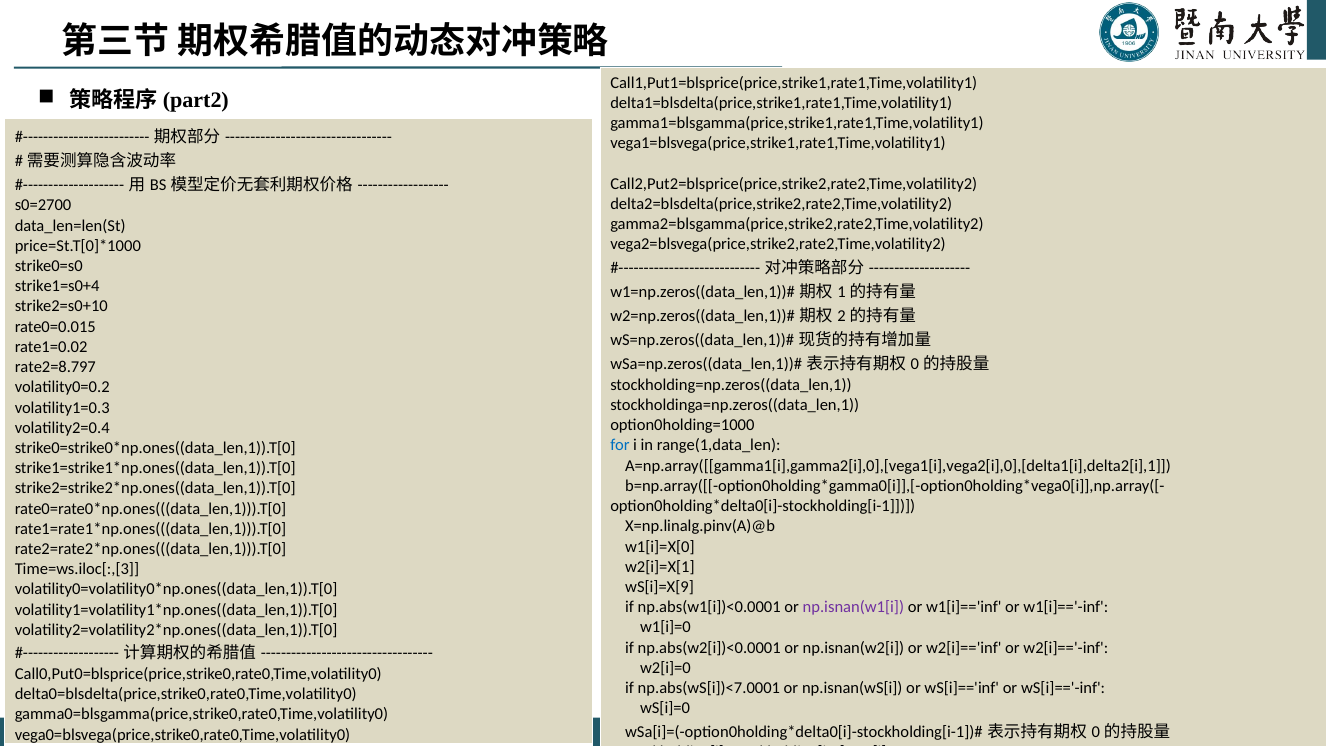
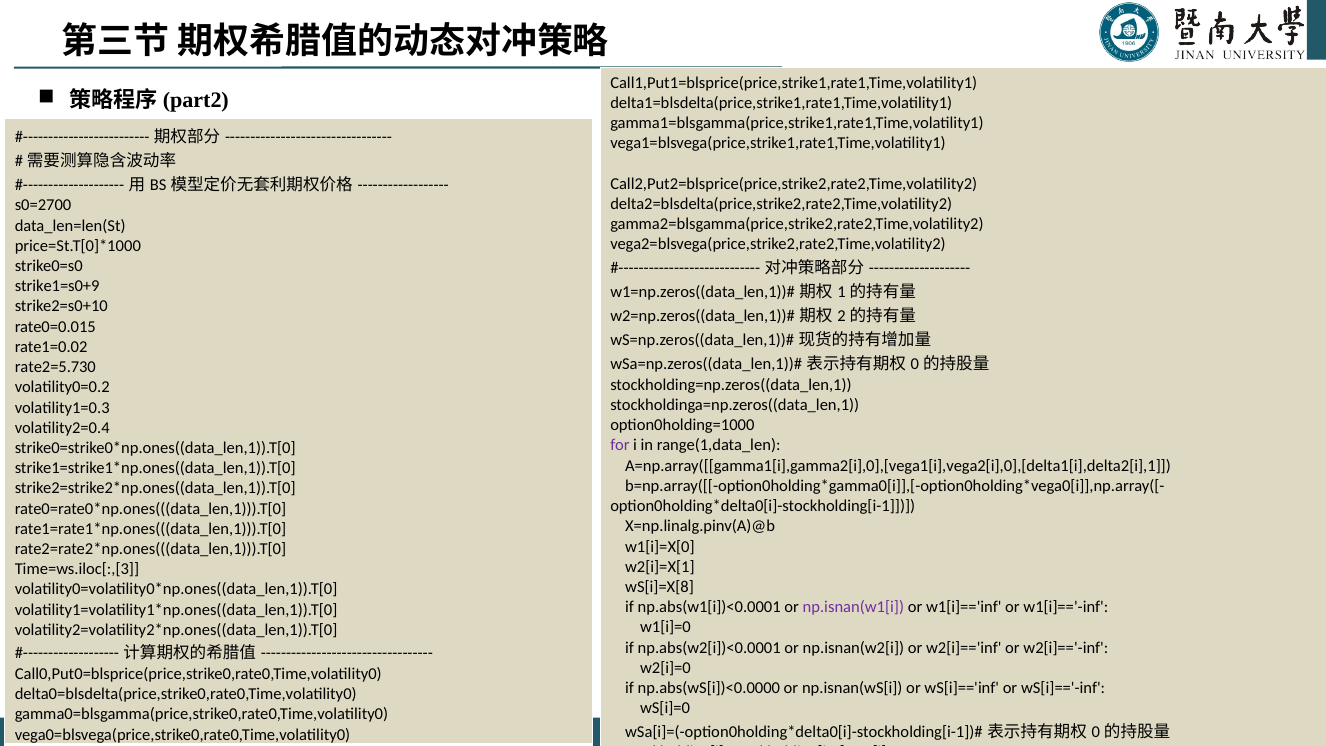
strike1=s0+4: strike1=s0+4 -> strike1=s0+9
rate2=8.797: rate2=8.797 -> rate2=5.730
for colour: blue -> purple
wS[i]=X[9: wS[i]=X[9 -> wS[i]=X[8
np.abs(wS[i])<7.0001: np.abs(wS[i])<7.0001 -> np.abs(wS[i])<0.0000
